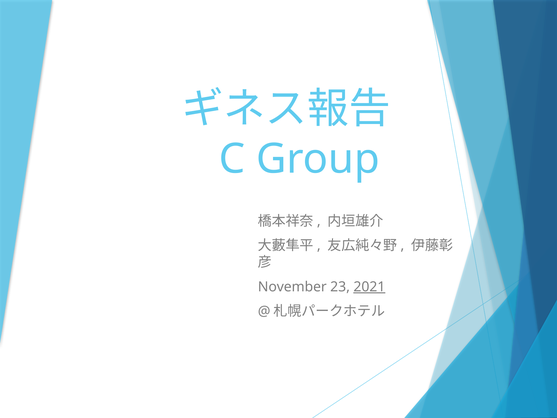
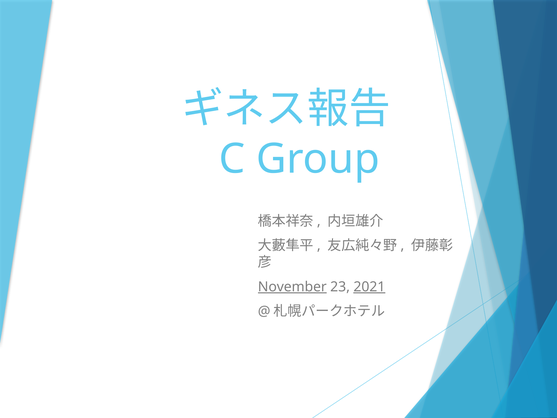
November underline: none -> present
